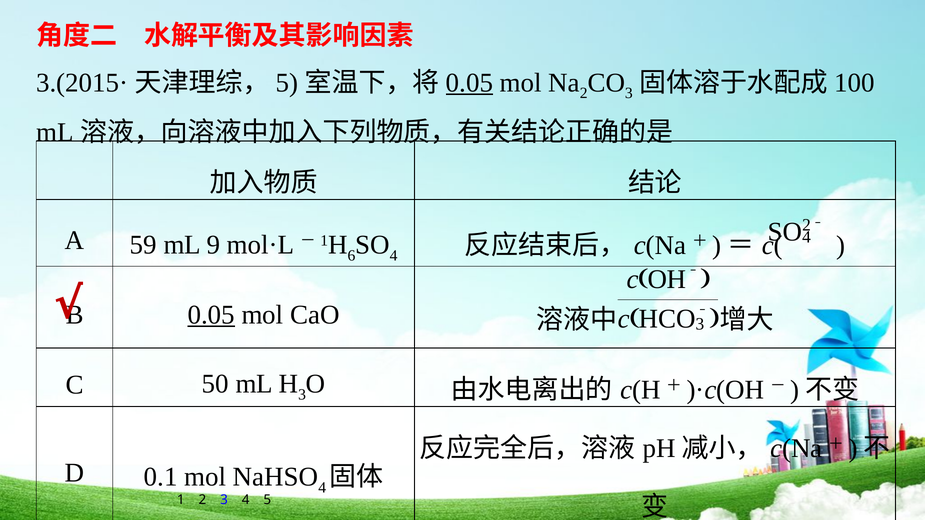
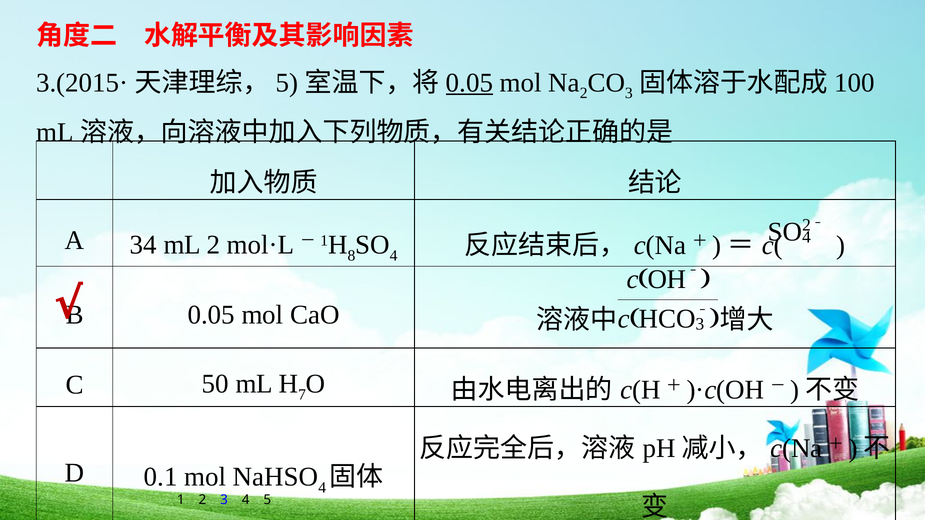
59: 59 -> 34
mL 9: 9 -> 2
6: 6 -> 8
0.05 at (211, 315) underline: present -> none
3 at (302, 395): 3 -> 7
